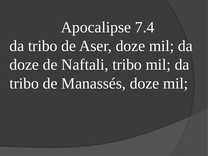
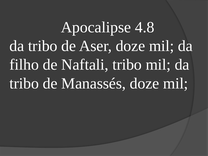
7.4: 7.4 -> 4.8
doze at (24, 65): doze -> filho
